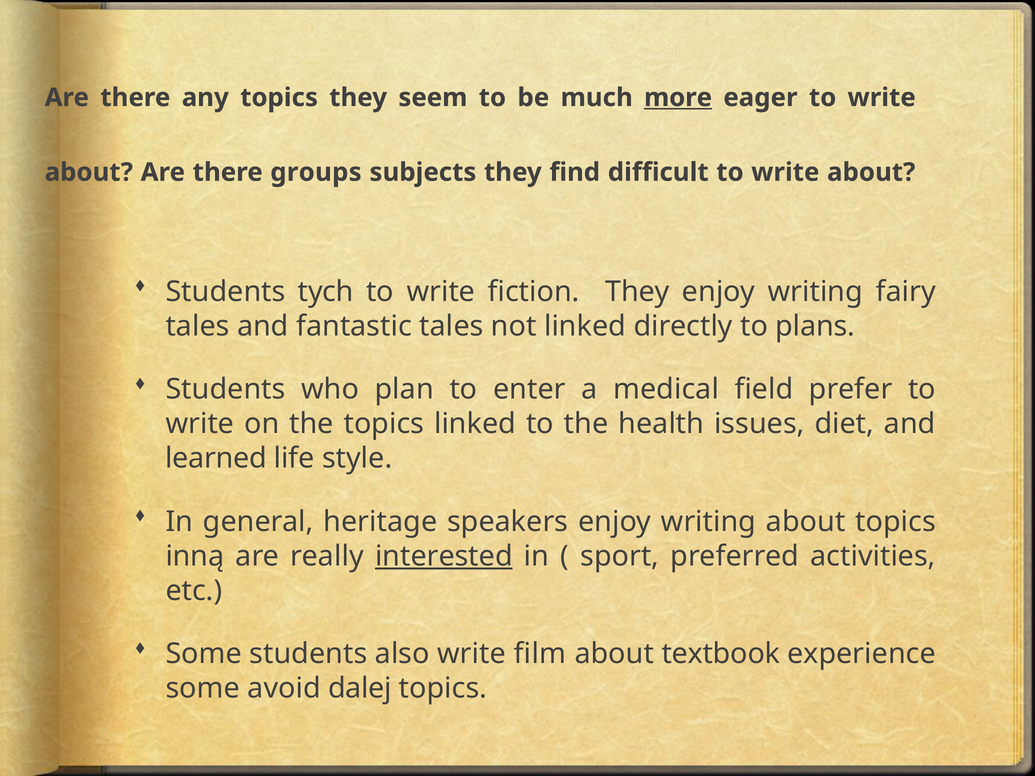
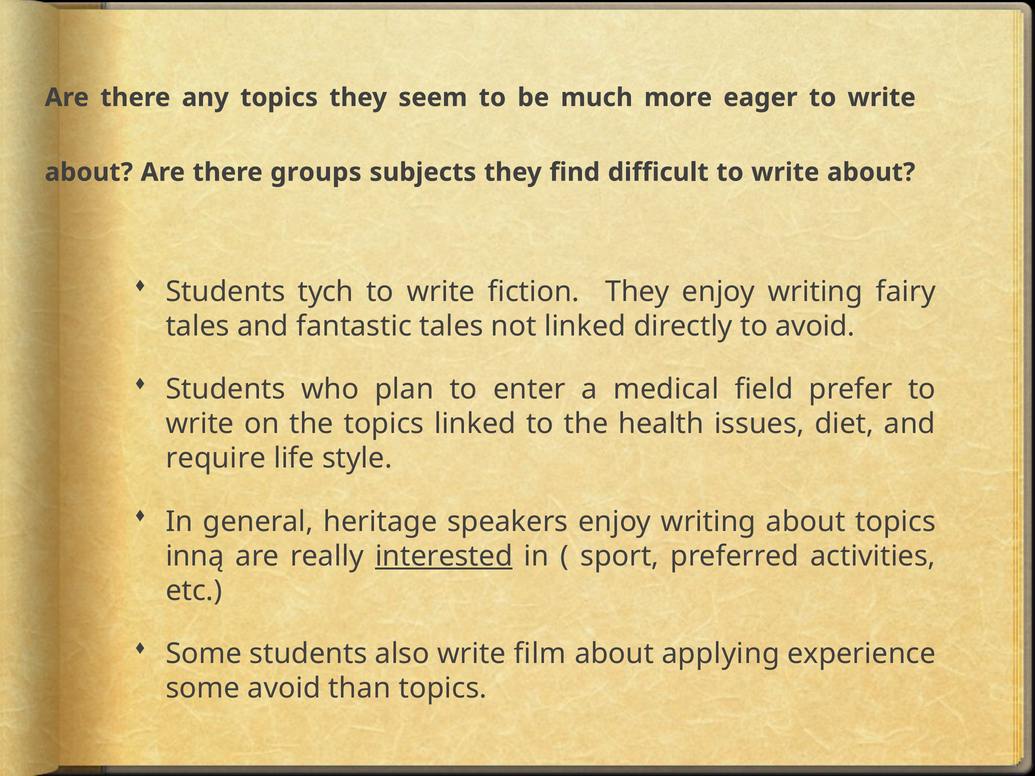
more underline: present -> none
to plans: plans -> avoid
learned: learned -> require
textbook: textbook -> applying
dalej: dalej -> than
